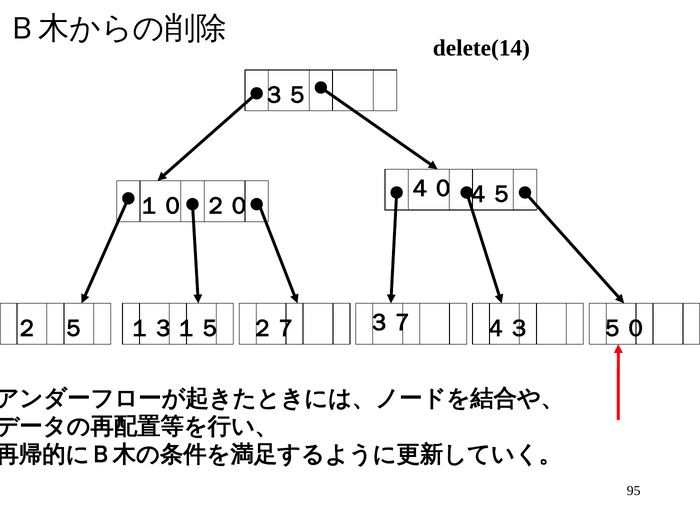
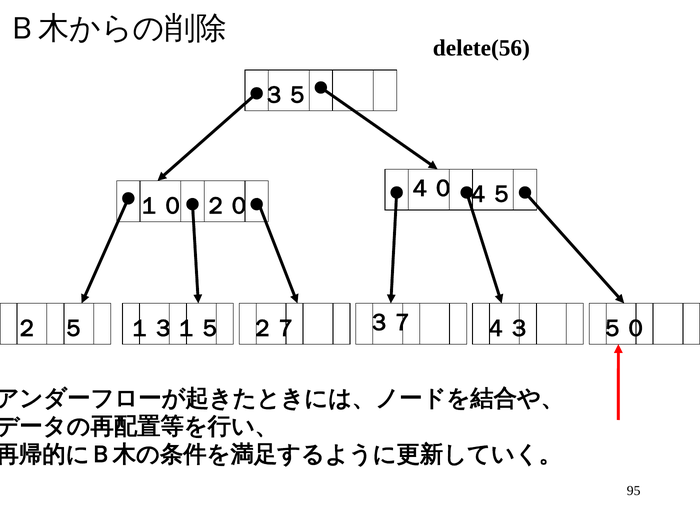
delete(14: delete(14 -> delete(56
